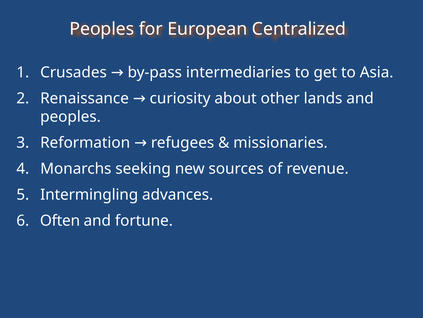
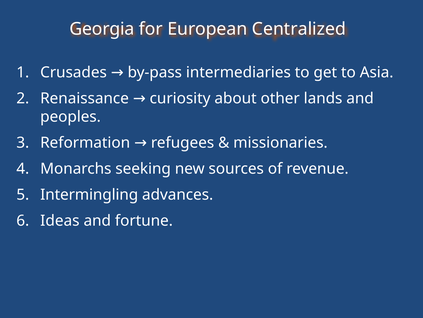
Peoples at (102, 29): Peoples -> Georgia
Often: Often -> Ideas
